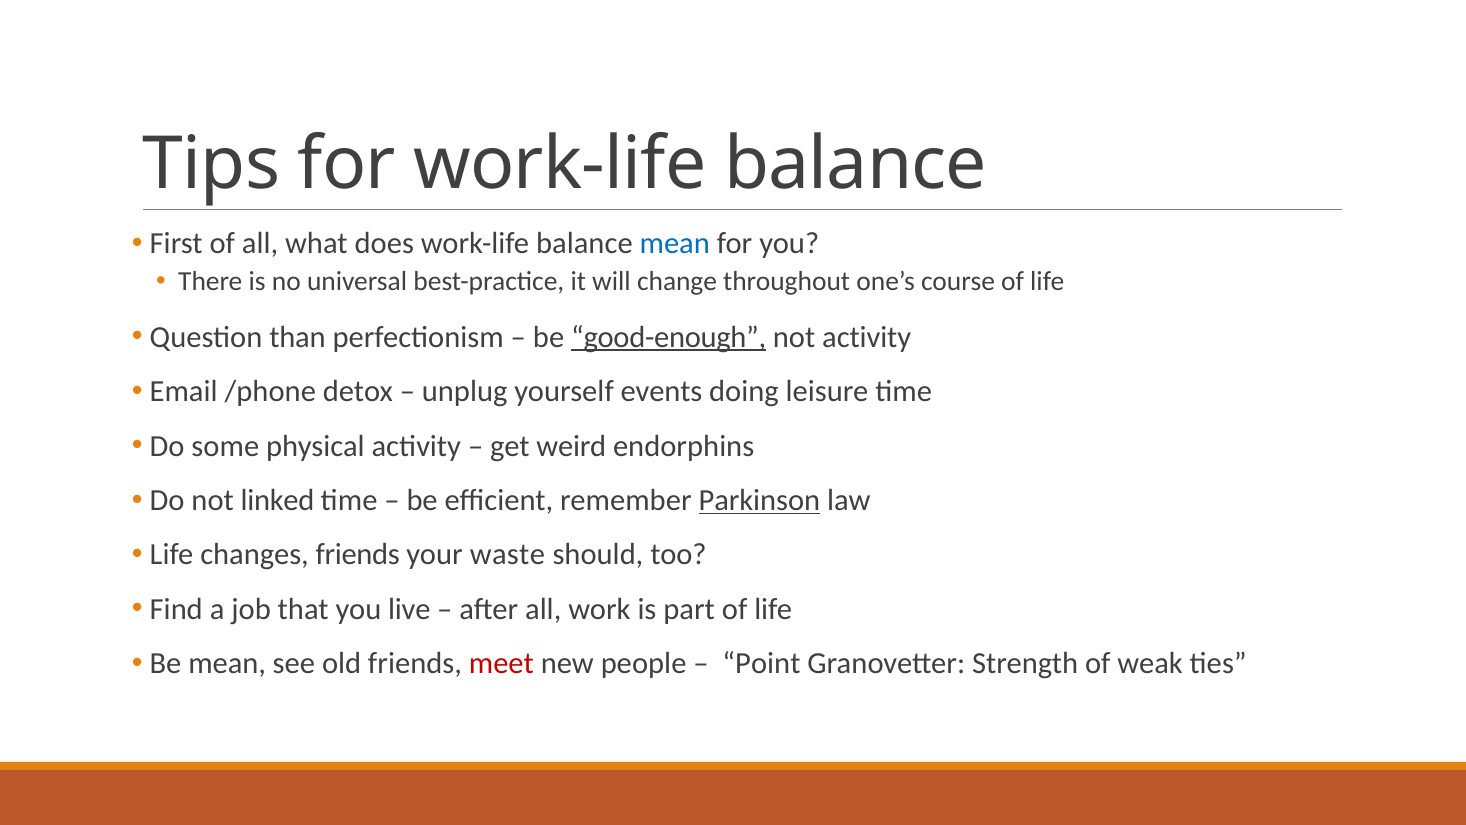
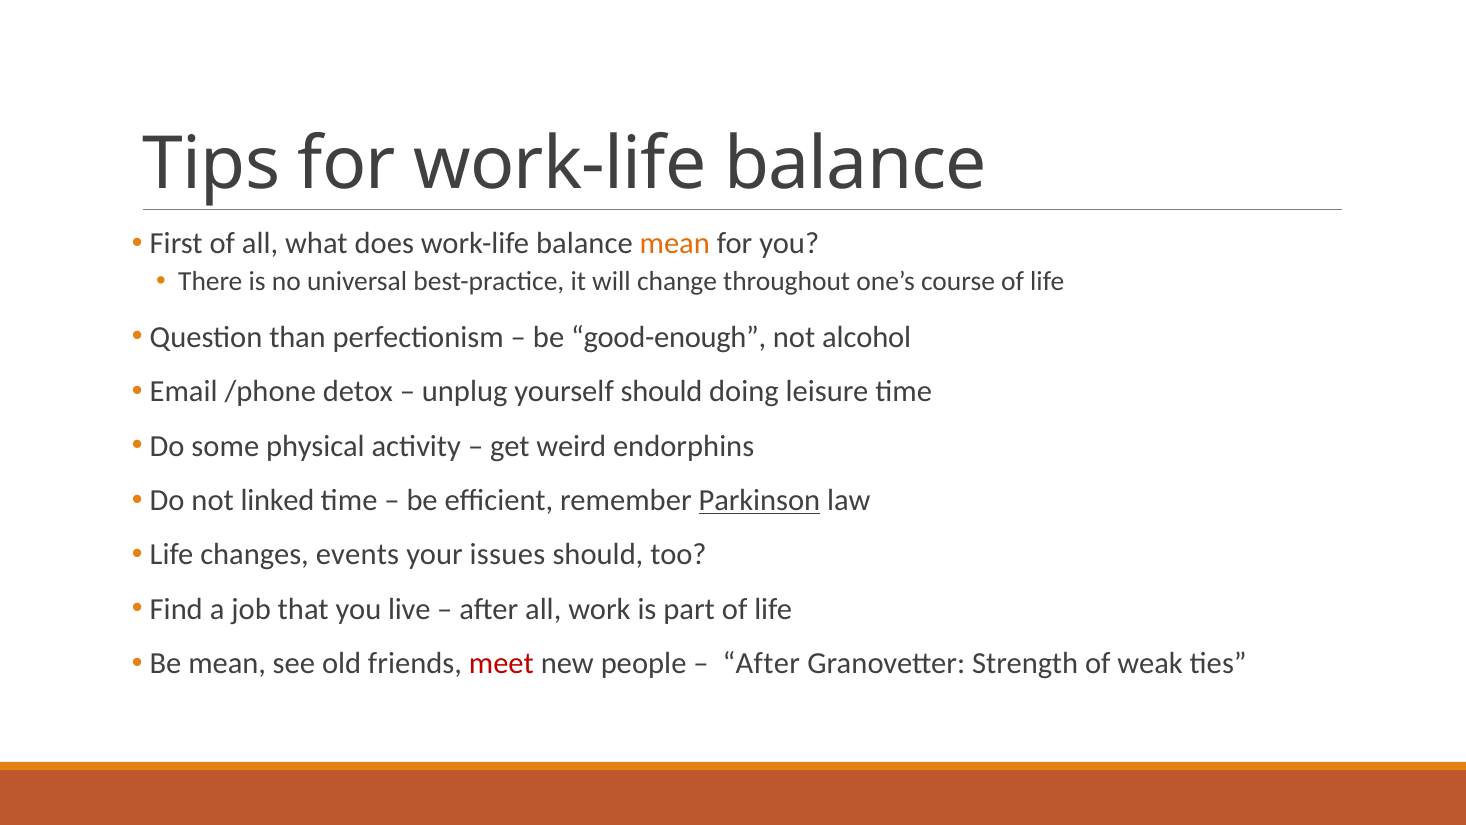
mean at (675, 244) colour: blue -> orange
good-enough underline: present -> none
not activity: activity -> alcohol
yourself events: events -> should
changes friends: friends -> events
waste: waste -> issues
Point at (761, 663): Point -> After
